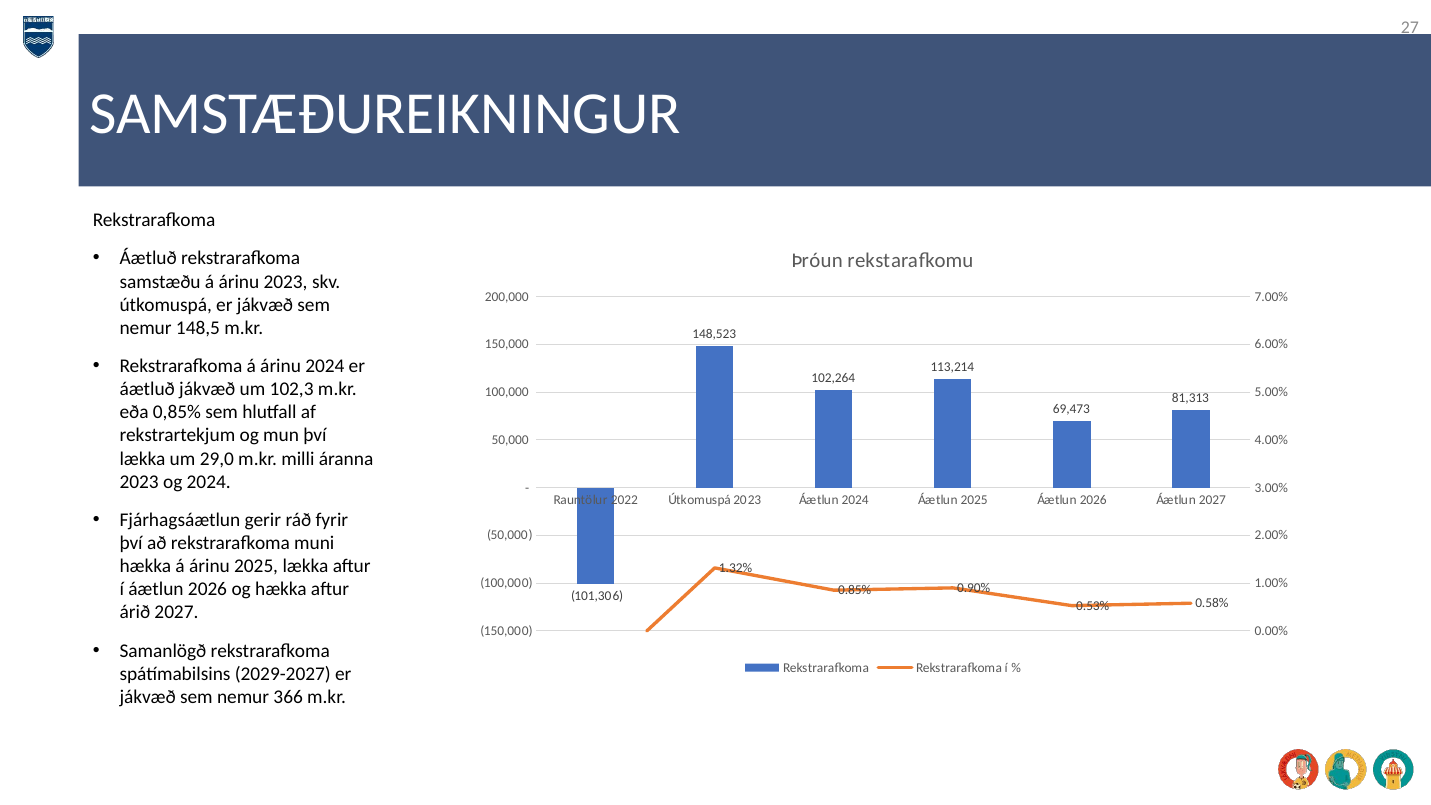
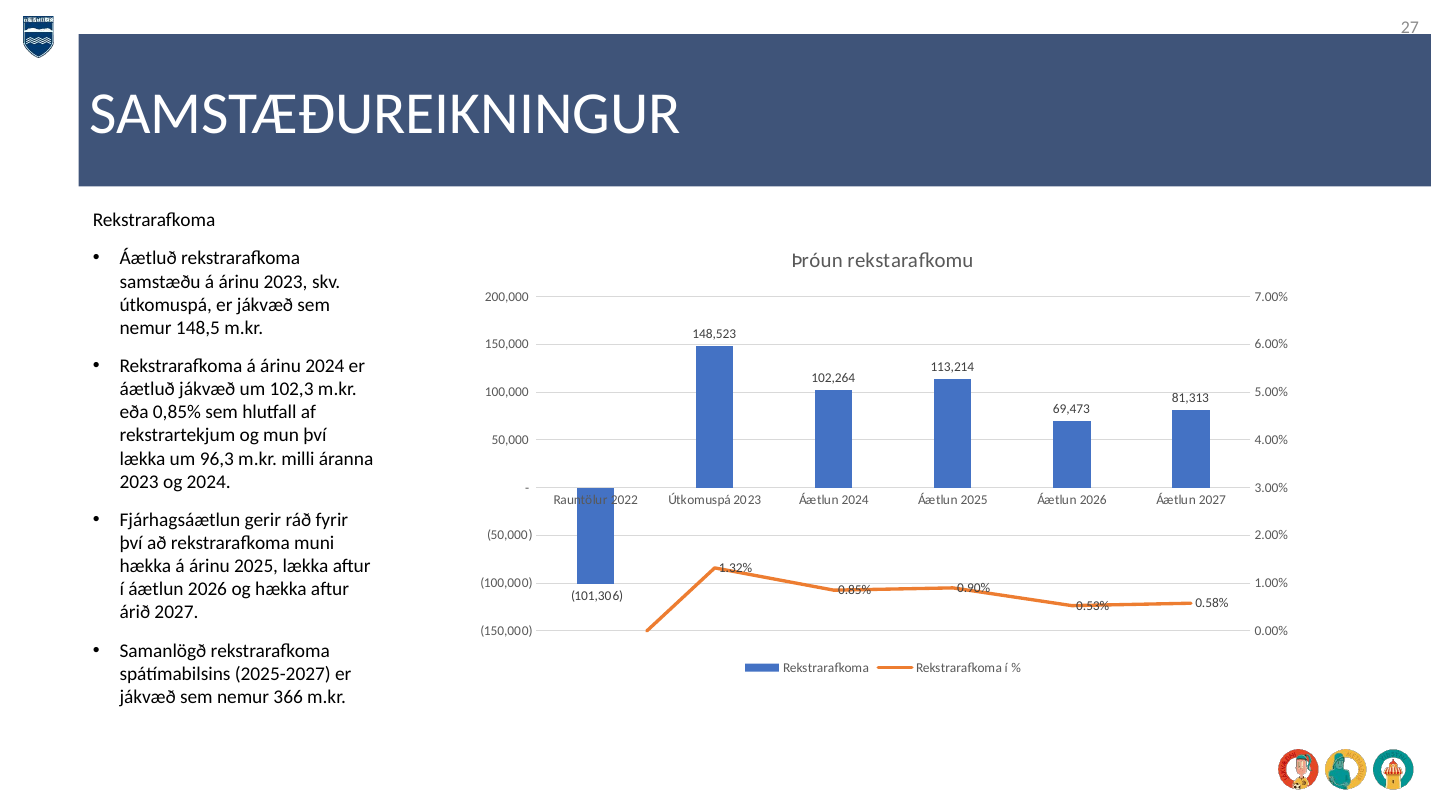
29,0: 29,0 -> 96,3
2029-2027: 2029-2027 -> 2025-2027
